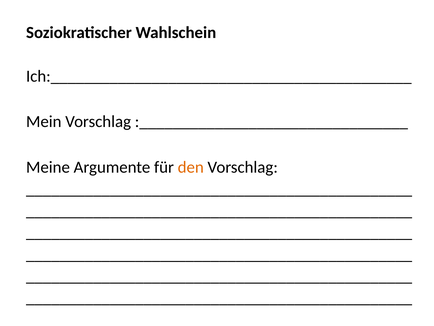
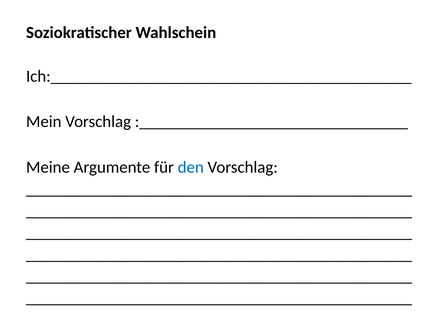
den colour: orange -> blue
